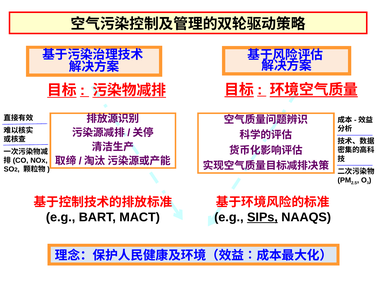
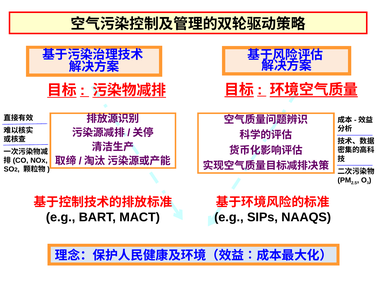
SIPs underline: present -> none
